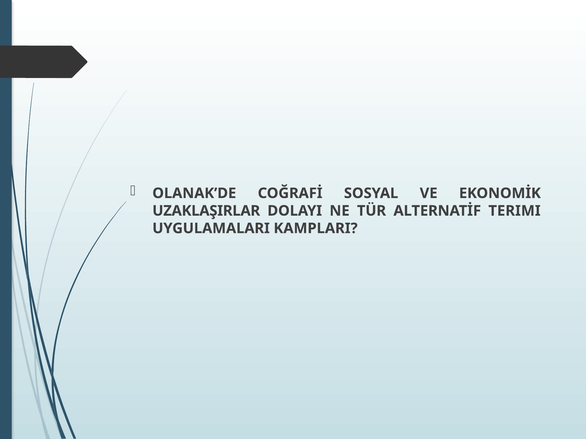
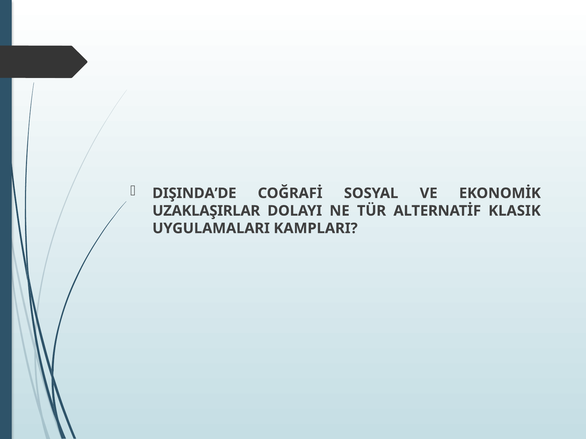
OLANAK’DE: OLANAK’DE -> DIŞINDA’DE
TERIMI: TERIMI -> KLASIK
